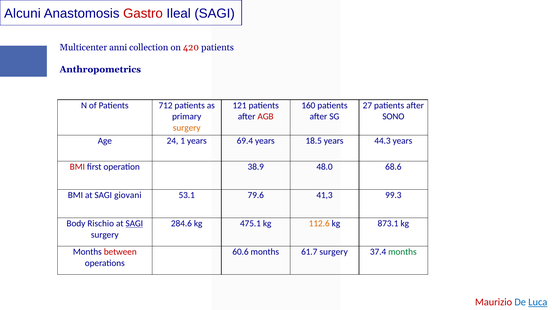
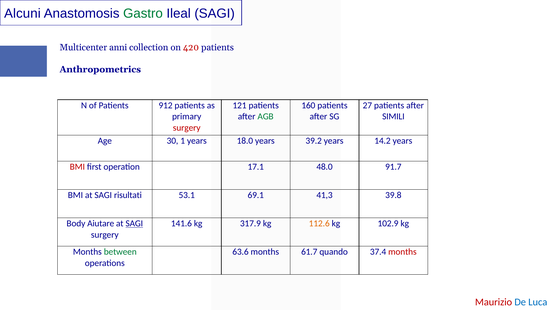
Gastro colour: red -> green
712: 712 -> 912
AGB colour: red -> green
SONO: SONO -> SIMILI
surgery at (187, 128) colour: orange -> red
24: 24 -> 30
69.4: 69.4 -> 18.0
18.5: 18.5 -> 39.2
44.3: 44.3 -> 14.2
38.9: 38.9 -> 17.1
68.6: 68.6 -> 91.7
giovani: giovani -> risultati
79.6: 79.6 -> 69.1
99.3: 99.3 -> 39.8
Rischio: Rischio -> Aiutare
284.6: 284.6 -> 141.6
475.1: 475.1 -> 317.9
873.1: 873.1 -> 102.9
between colour: red -> green
60.6: 60.6 -> 63.6
61.7 surgery: surgery -> quando
months at (402, 252) colour: green -> red
Luca underline: present -> none
